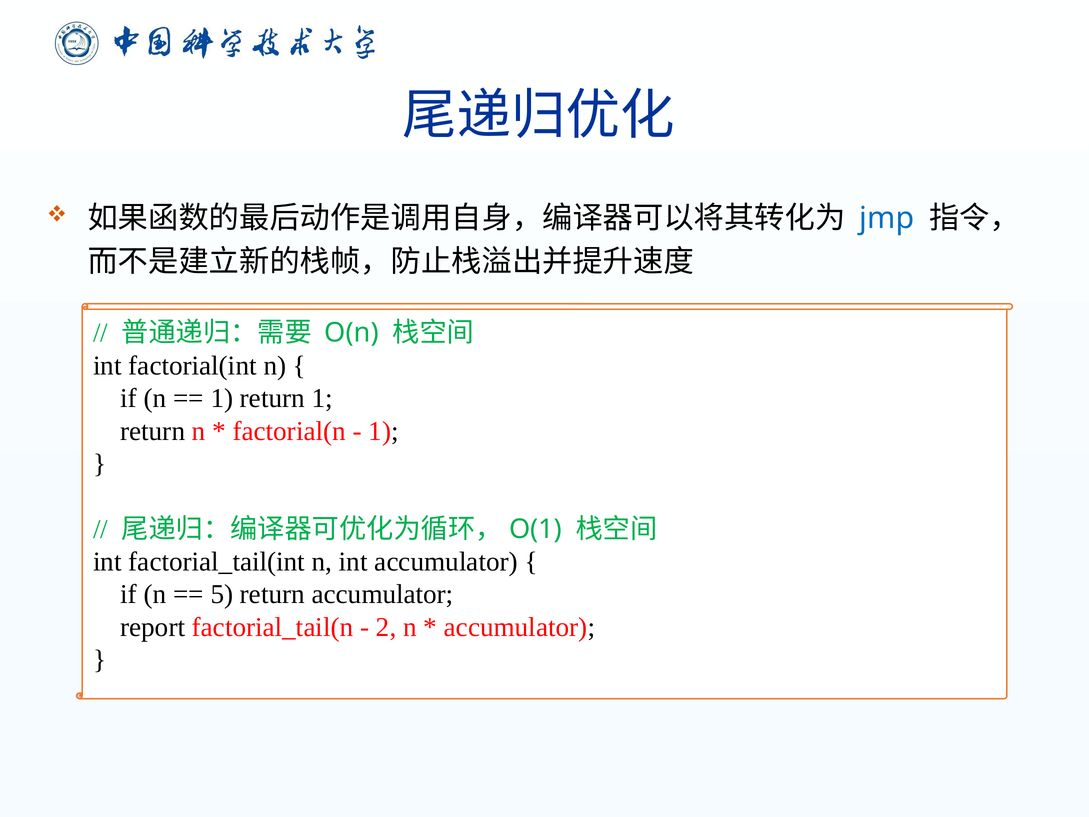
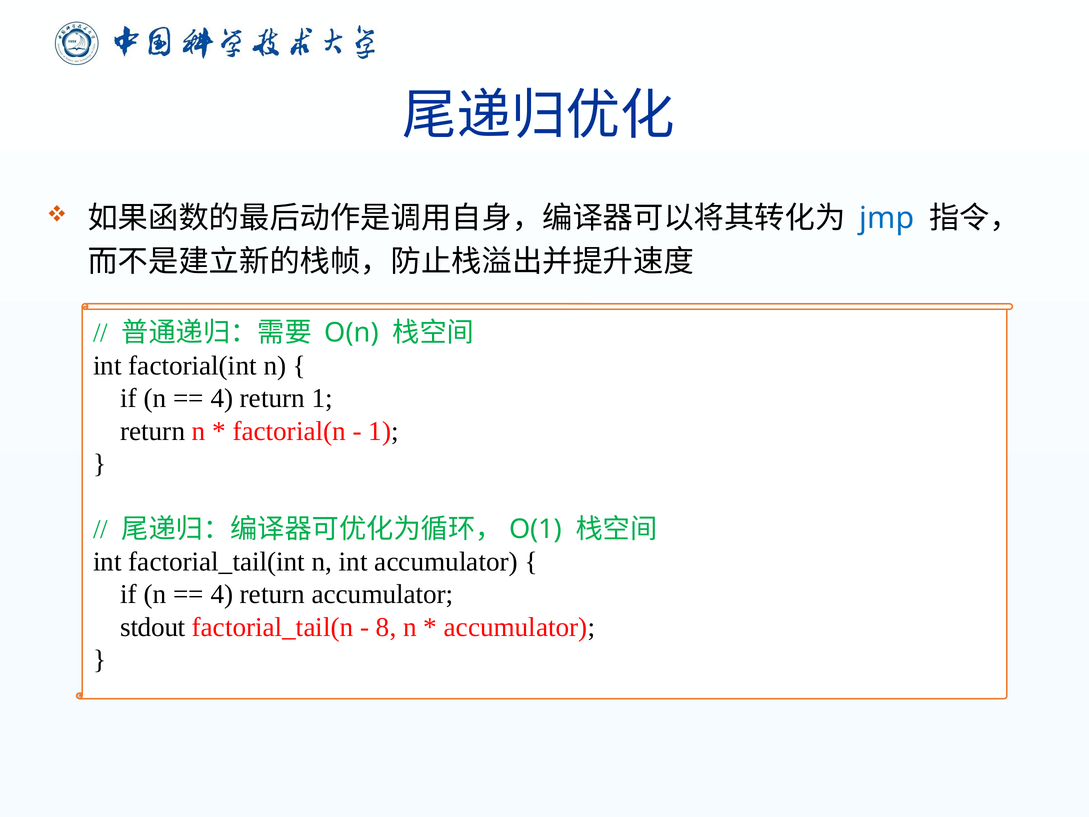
1 at (222, 398): 1 -> 4
5 at (222, 594): 5 -> 4
report: report -> stdout
2: 2 -> 8
